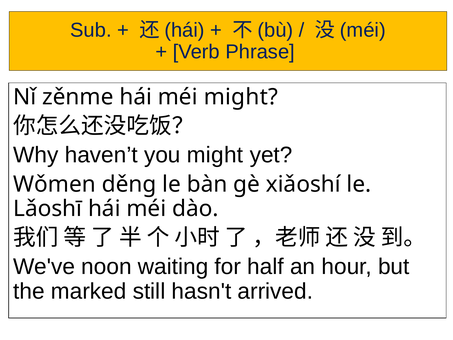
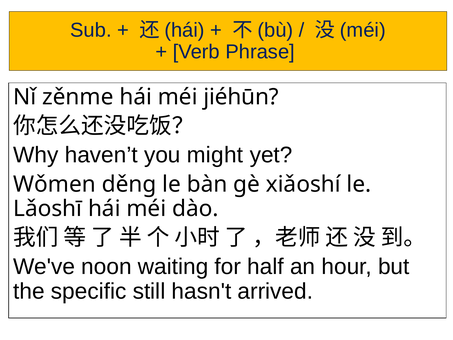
méi might: might -> jiéhūn
marked: marked -> specific
